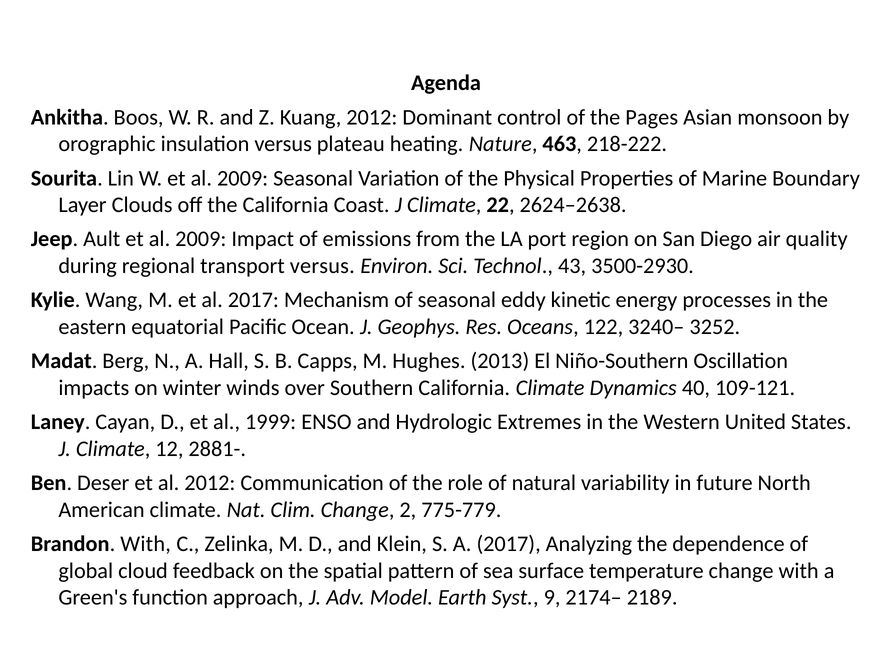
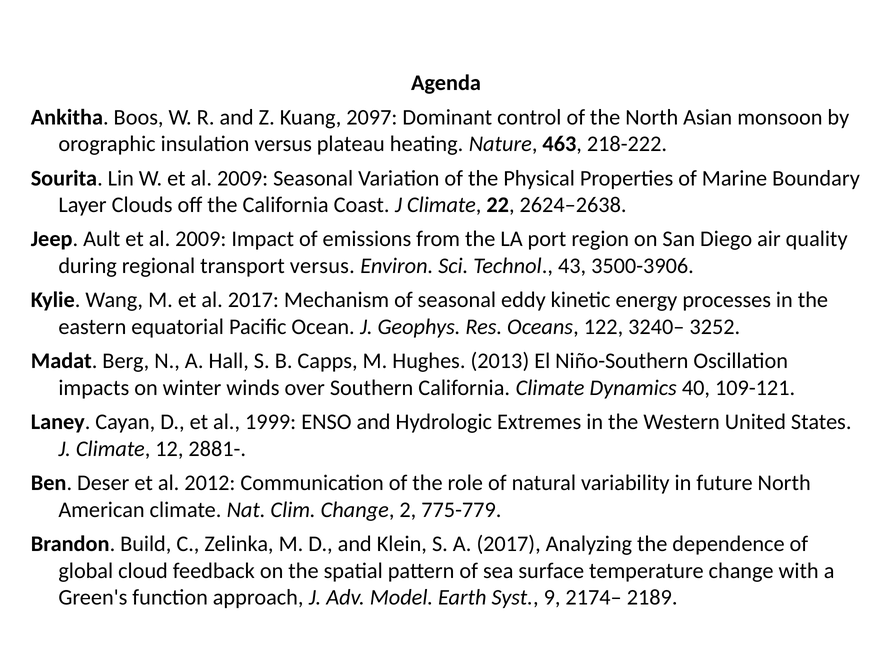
Kuang 2012: 2012 -> 2097
the Pages: Pages -> North
3500-2930: 3500-2930 -> 3500-3906
Brandon With: With -> Build
